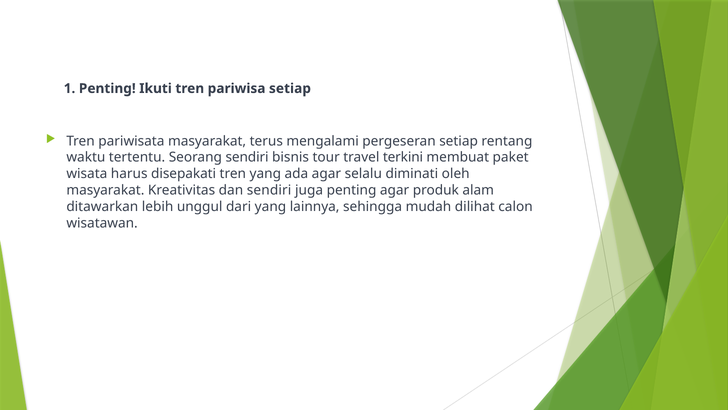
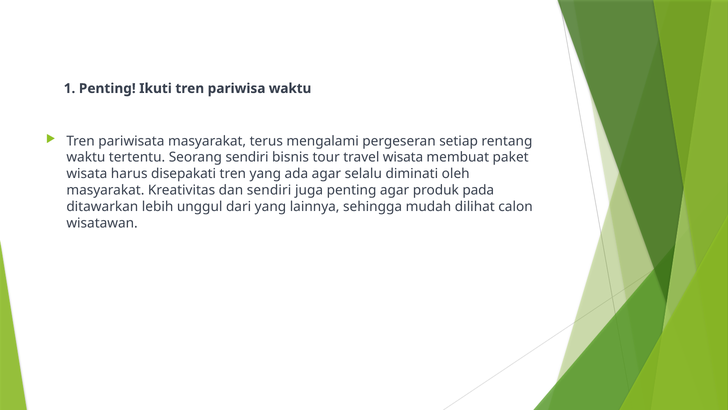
pariwisa setiap: setiap -> waktu
travel terkini: terkini -> wisata
alam: alam -> pada
